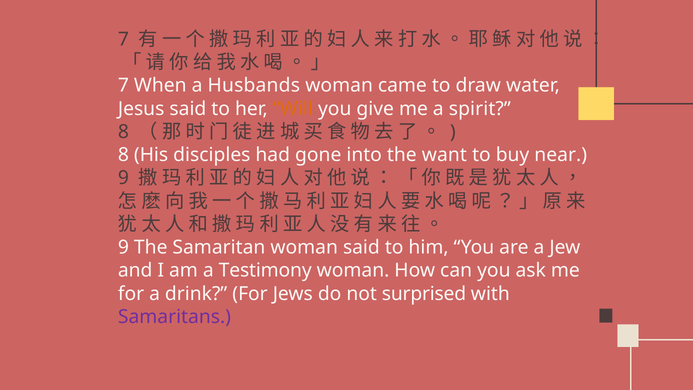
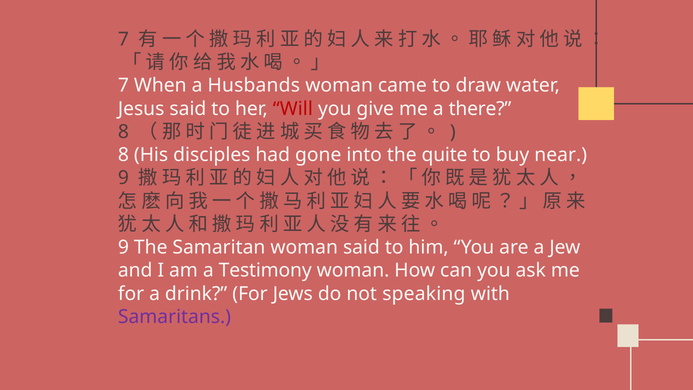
Will colour: orange -> red
spirit: spirit -> there
want: want -> quite
surprised: surprised -> speaking
